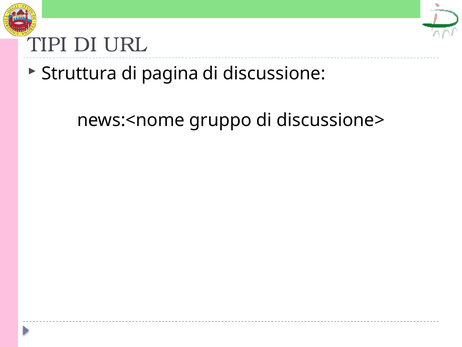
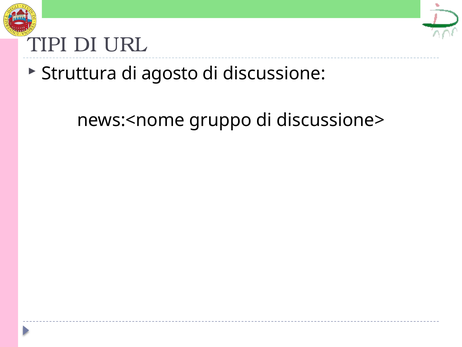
pagina: pagina -> agosto
